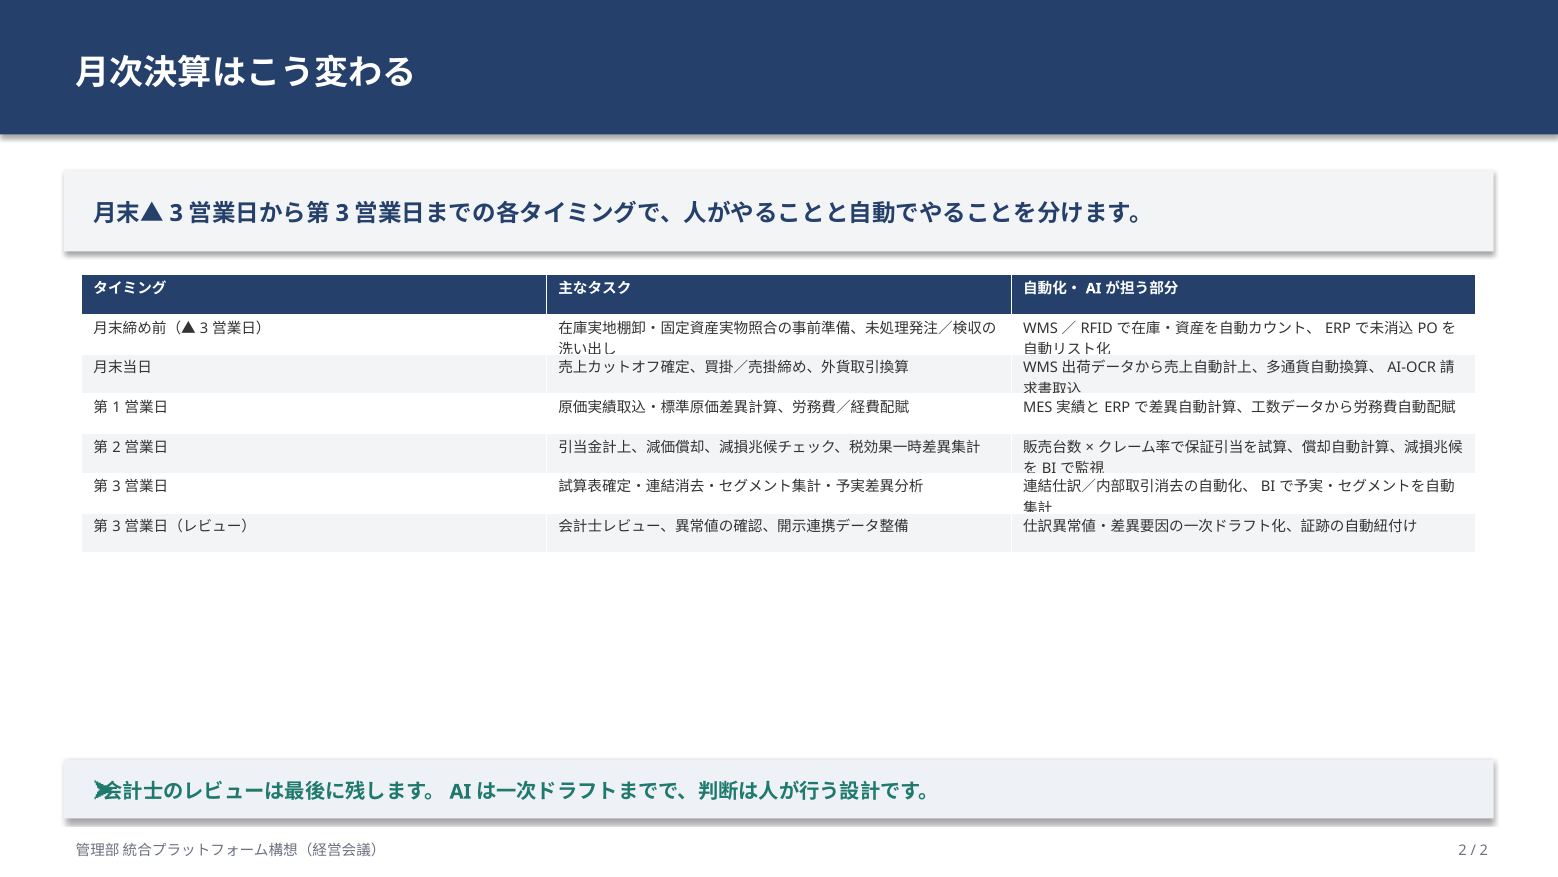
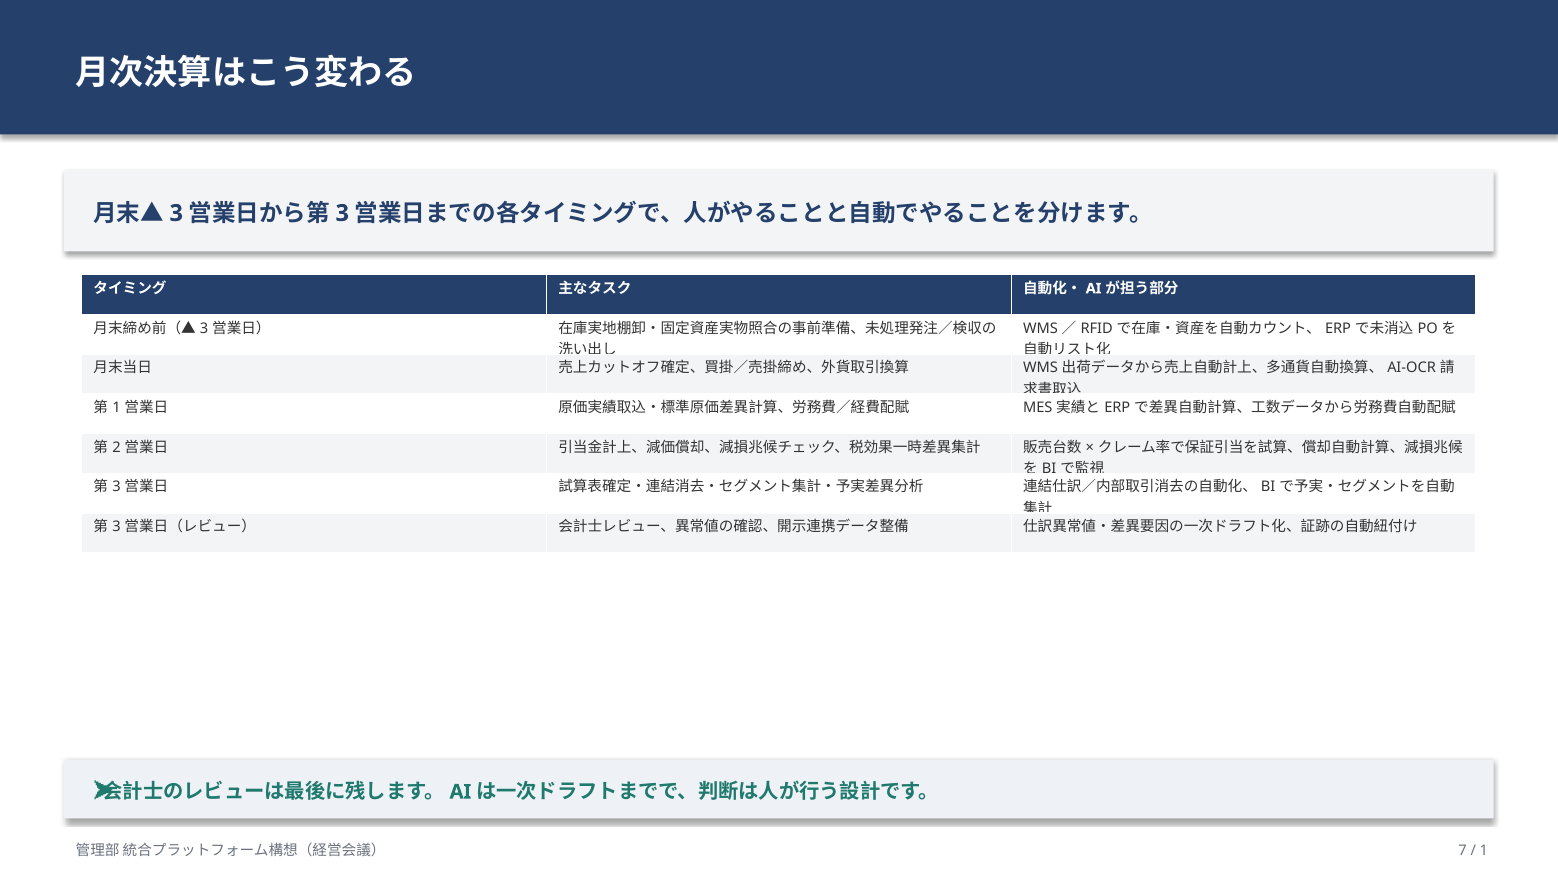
2 at (1463, 850): 2 -> 7
2 at (1484, 850): 2 -> 1
